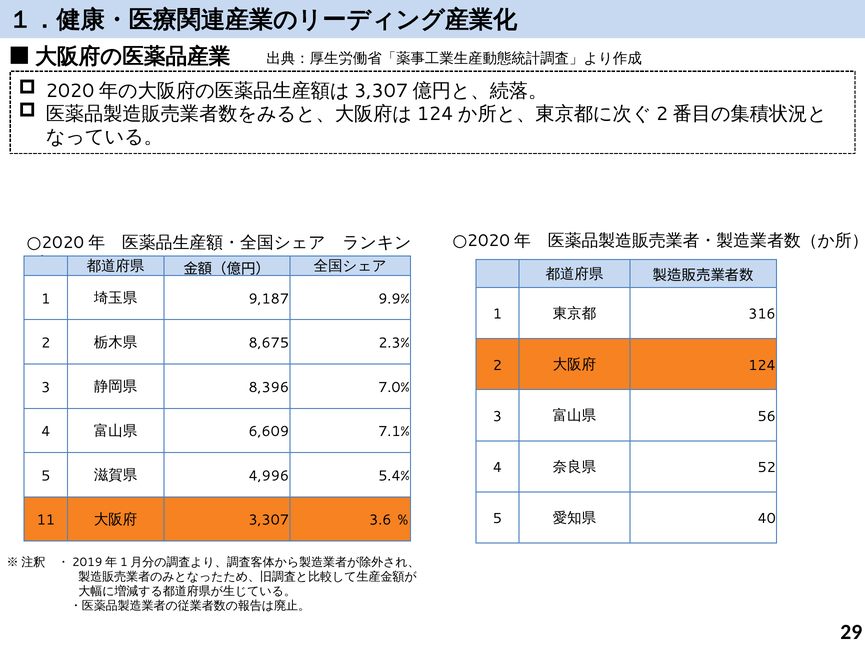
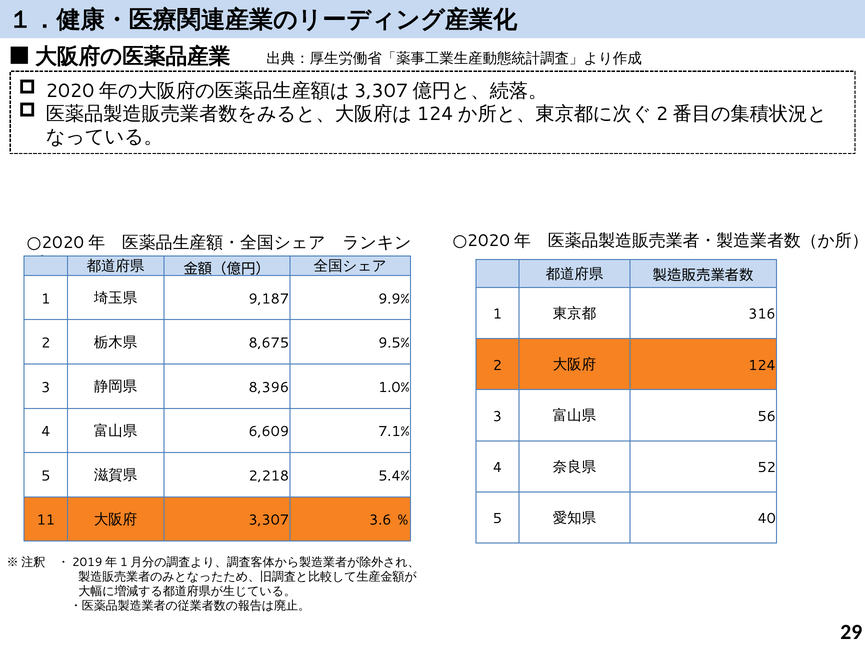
2.3%: 2.3% -> 9.5%
7.0%: 7.0% -> 1.0%
4,996: 4,996 -> 2,218
